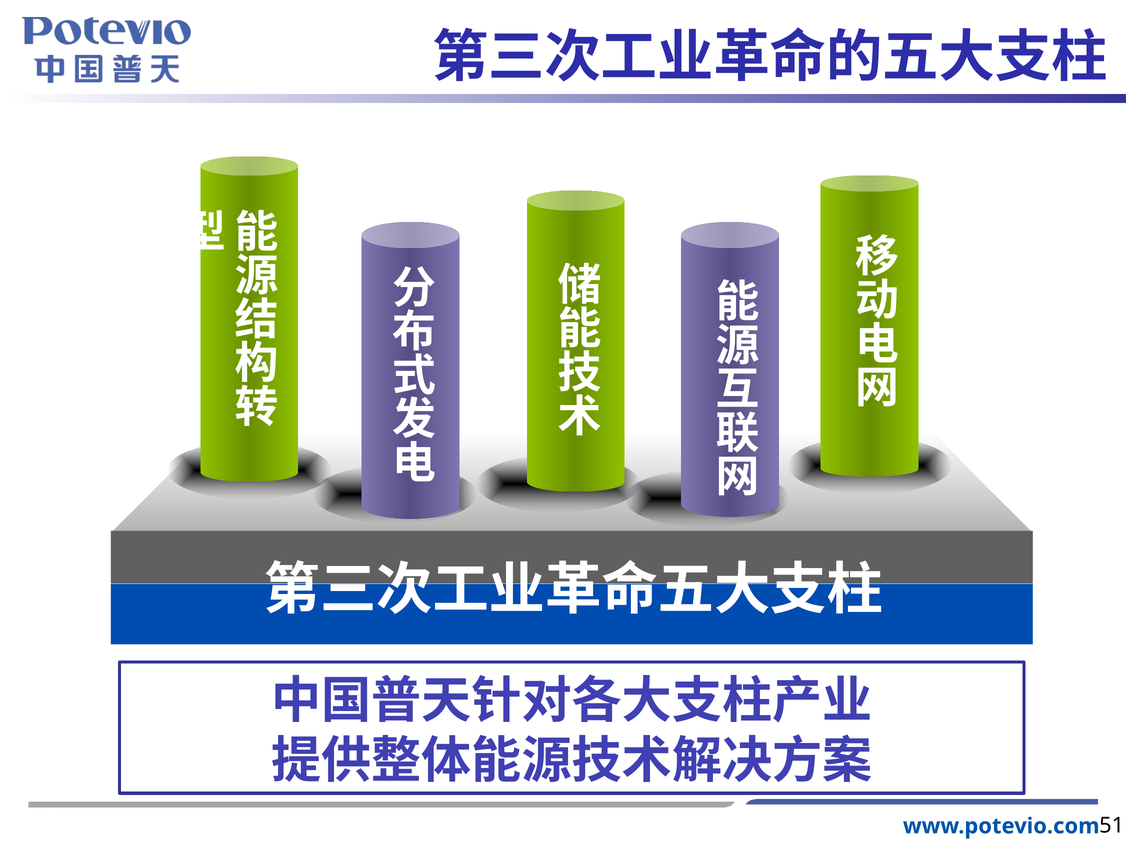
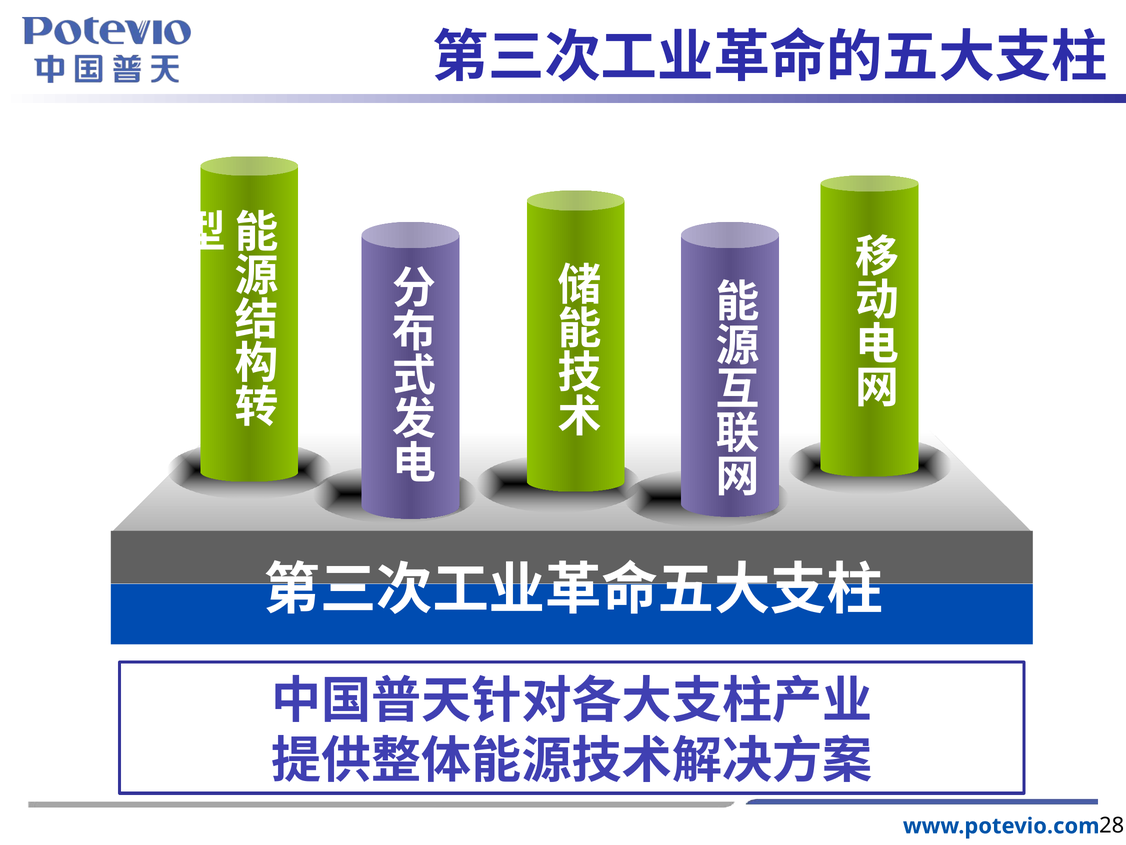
51: 51 -> 28
